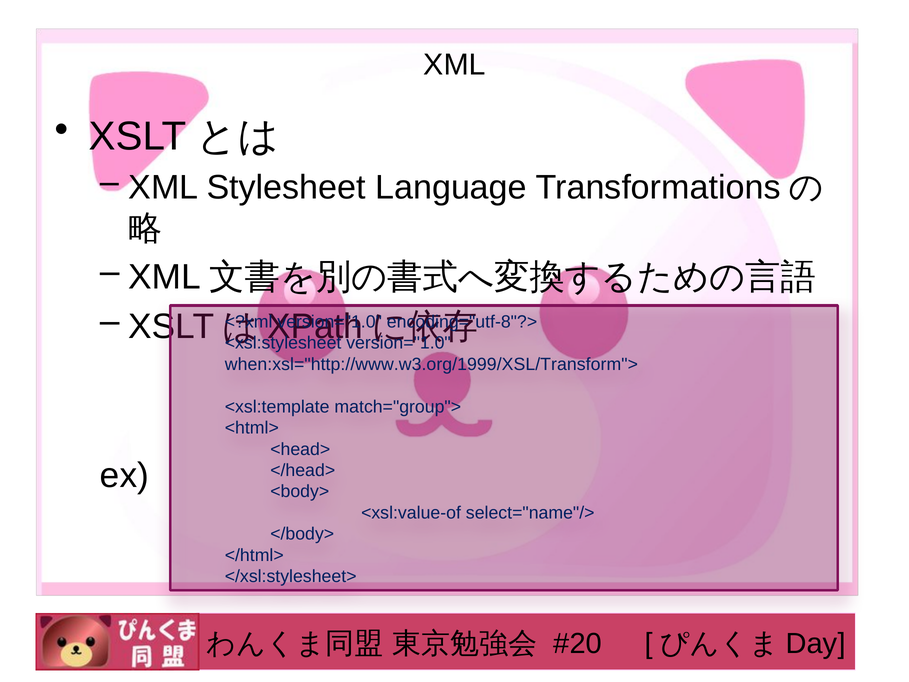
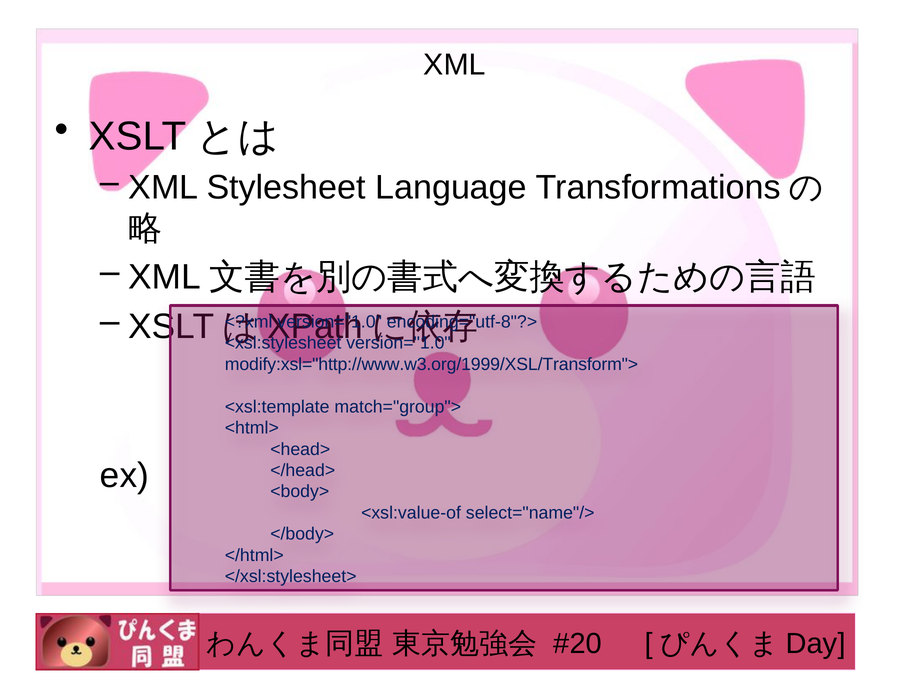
when:xsl="http://www.w3.org/1999/XSL/Transform">: when:xsl="http://www.w3.org/1999/XSL/Transform"> -> modify:xsl="http://www.w3.org/1999/XSL/Transform">
